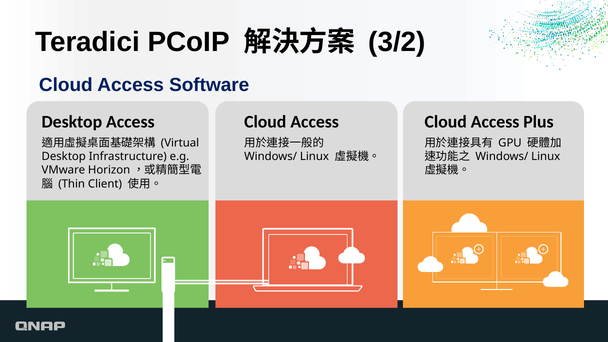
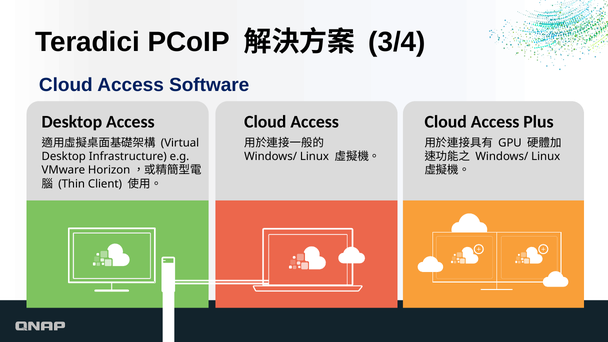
3/2: 3/2 -> 3/4
